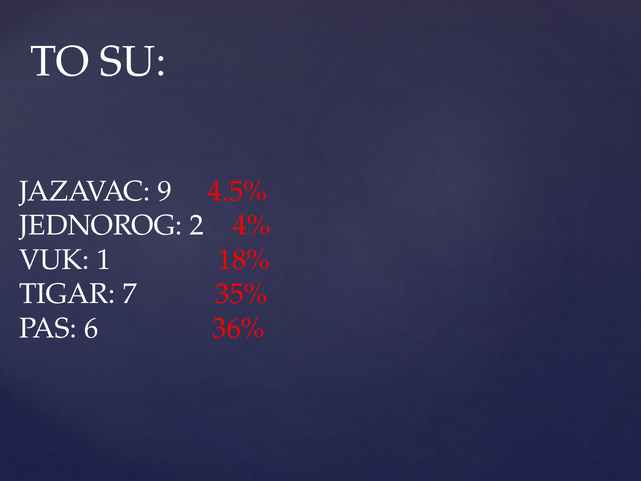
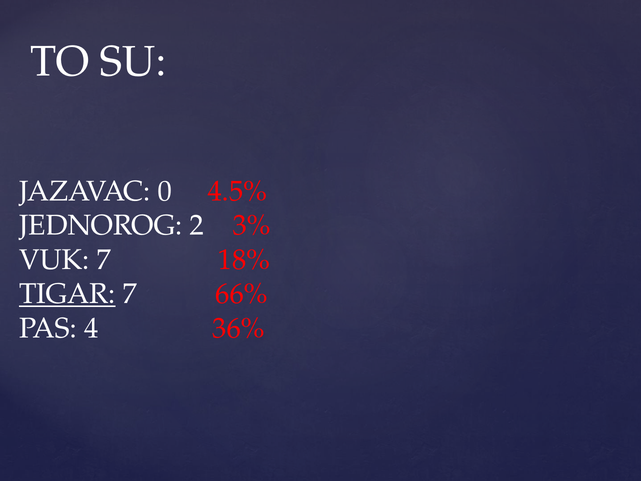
9: 9 -> 0
4%: 4% -> 3%
VUK 1: 1 -> 7
TIGAR underline: none -> present
35%: 35% -> 66%
6: 6 -> 4
